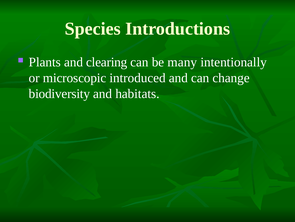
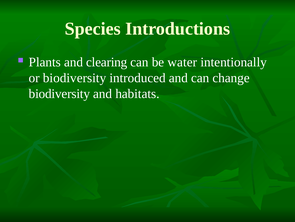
many: many -> water
or microscopic: microscopic -> biodiversity
